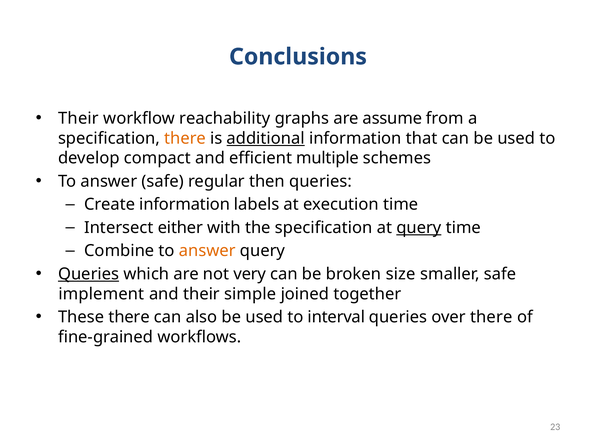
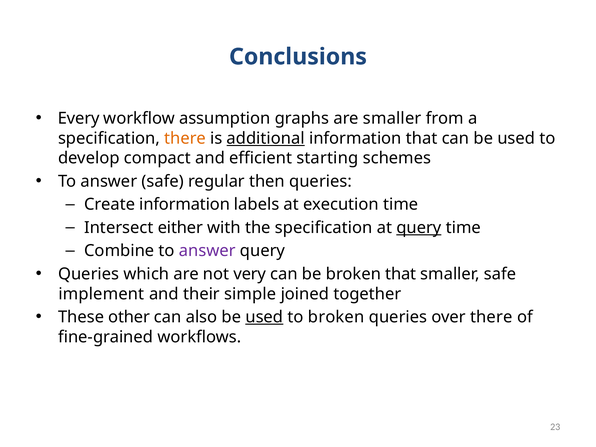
Their at (79, 118): Their -> Every
reachability: reachability -> assumption
are assume: assume -> smaller
multiple: multiple -> starting
answer at (207, 251) colour: orange -> purple
Queries at (89, 274) underline: present -> none
broken size: size -> that
These there: there -> other
used at (264, 317) underline: none -> present
to interval: interval -> broken
